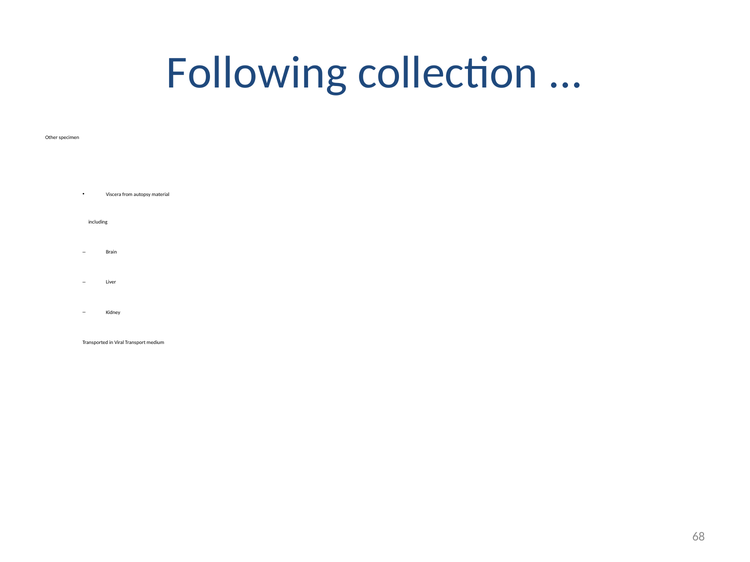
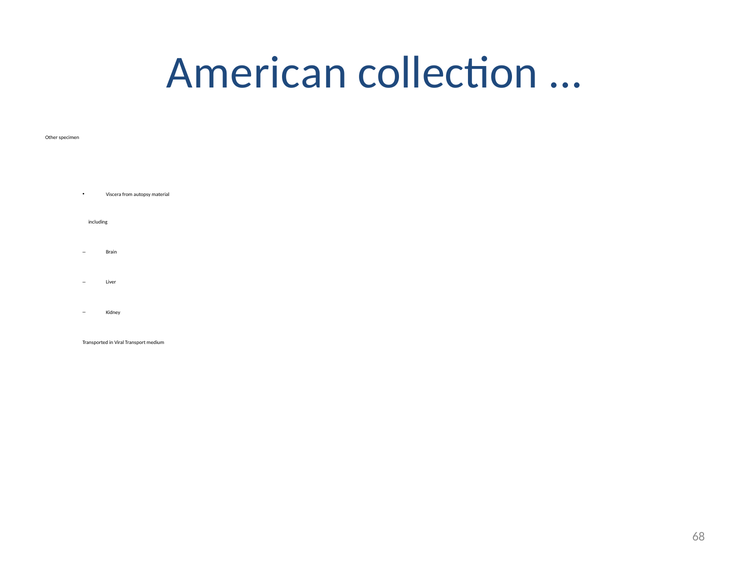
Following: Following -> American
